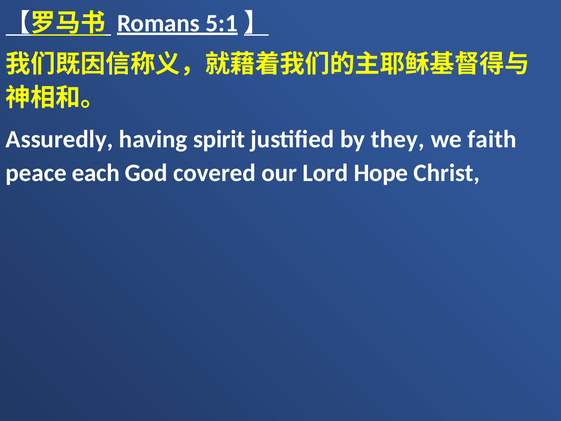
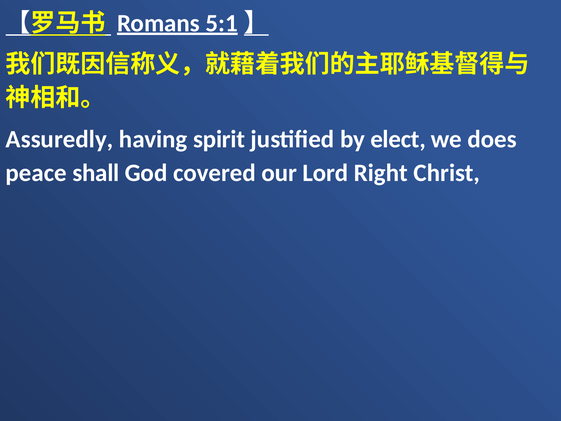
they: they -> elect
faith: faith -> does
each: each -> shall
Hope: Hope -> Right
